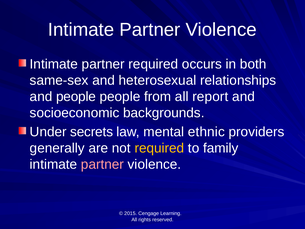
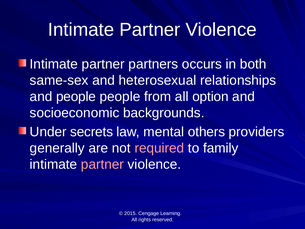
partner required: required -> partners
report: report -> option
ethnic: ethnic -> others
required at (159, 148) colour: yellow -> pink
